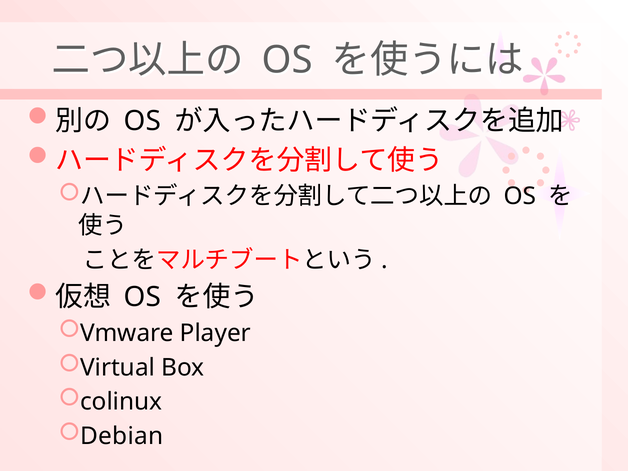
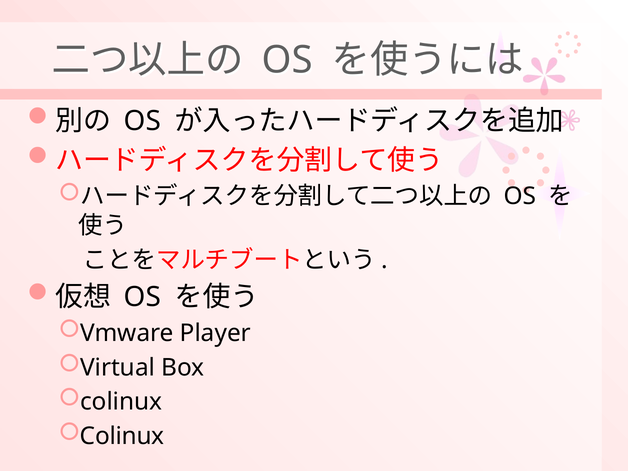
Debian at (122, 436): Debian -> Colinux
